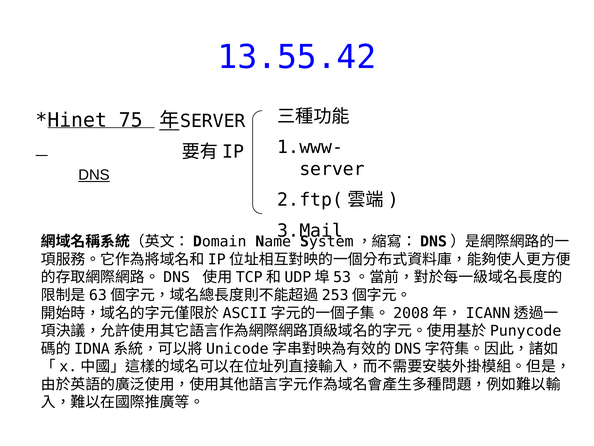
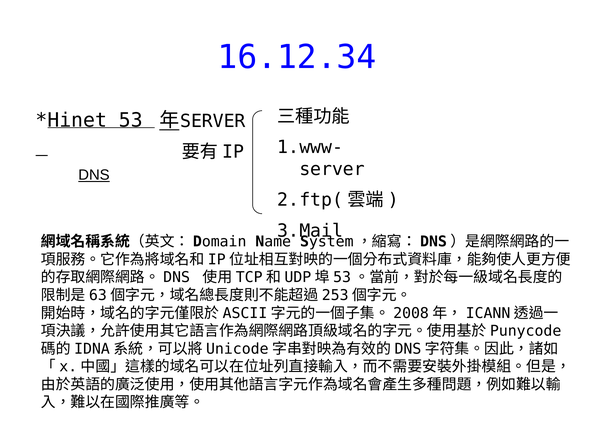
13.55.42: 13.55.42 -> 16.12.34
75: 75 -> 53
